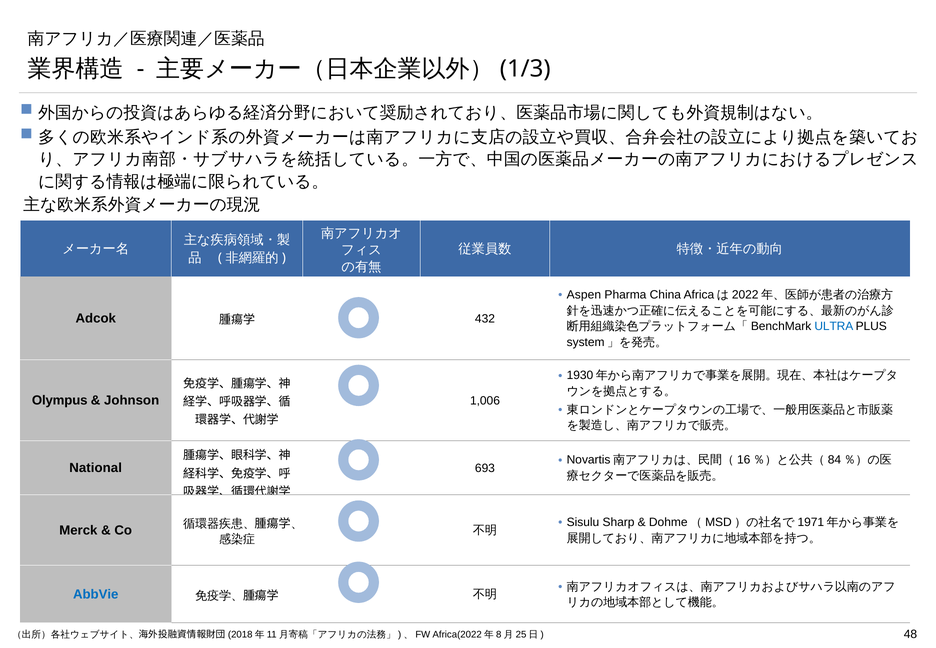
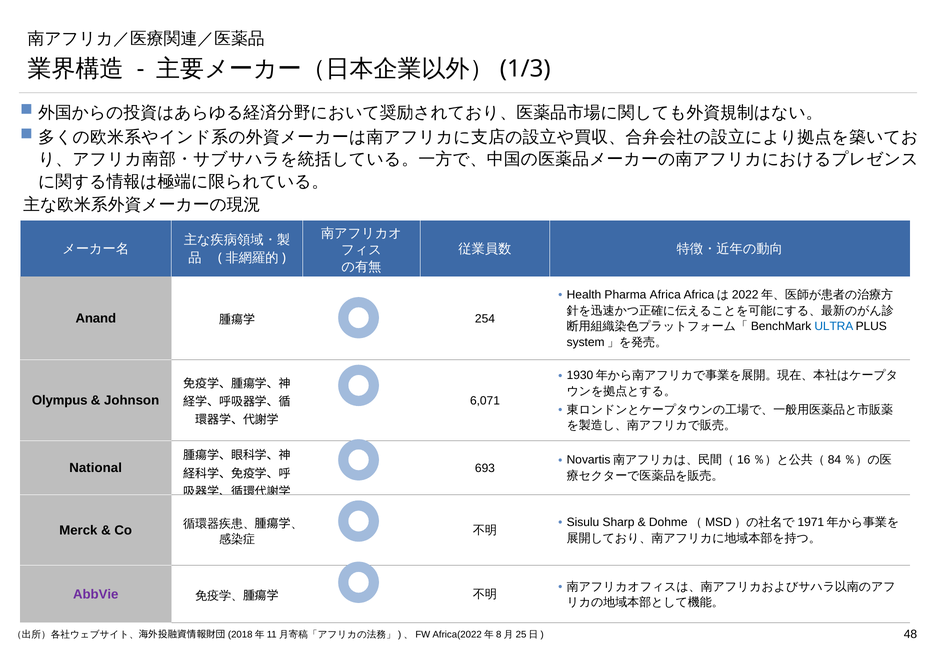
Aspen: Aspen -> Health
China: China -> Africa
Adcok: Adcok -> Anand
432: 432 -> 254
1,006: 1,006 -> 6,071
AbbVie colour: blue -> purple
